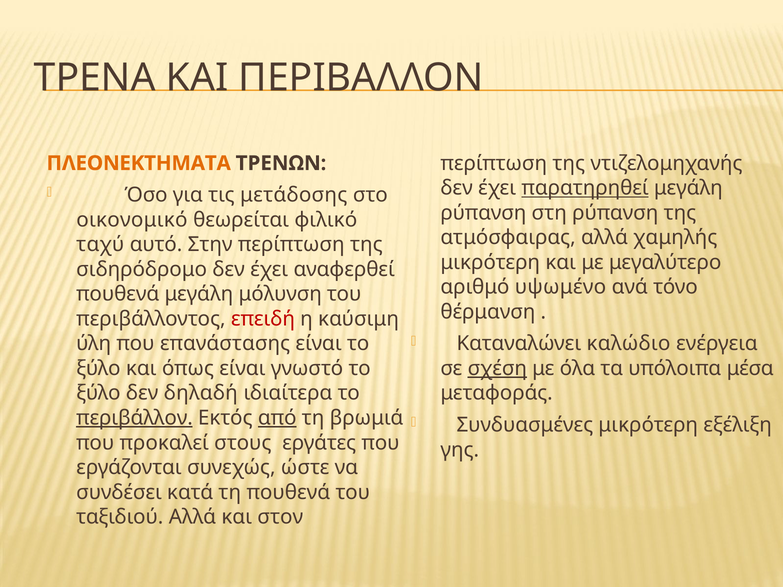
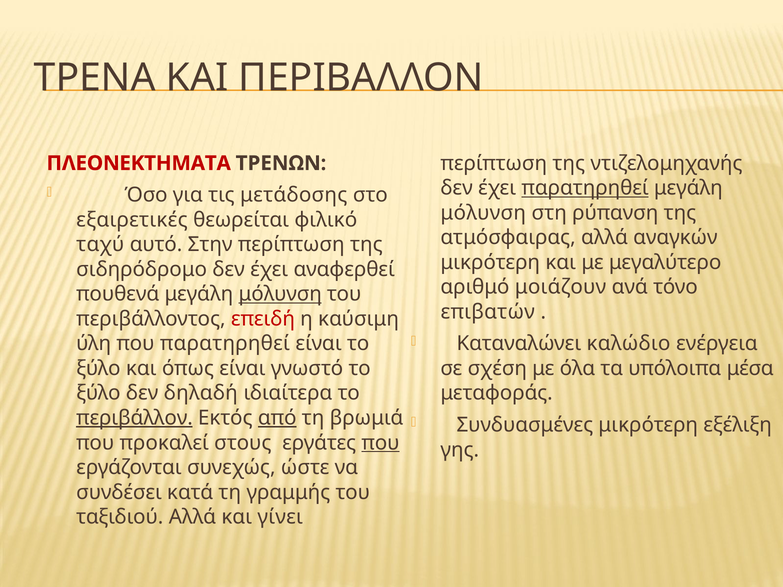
ΠΛΕΟΝΕΚΤΗΜΑΤΑ colour: orange -> red
ρύπανση at (483, 213): ρύπανση -> μόλυνση
οικονομικό: οικονομικό -> εξαιρετικές
χαμηλής: χαμηλής -> αναγκών
υψωμένο: υψωμένο -> μοιάζουν
μόλυνση at (280, 294) underline: none -> present
θέρμανση: θέρμανση -> επιβατών
που επανάστασης: επανάστασης -> παρατηρηθεί
σχέση underline: present -> none
που at (380, 443) underline: none -> present
τη πουθενά: πουθενά -> γραμμής
στον: στον -> γίνει
